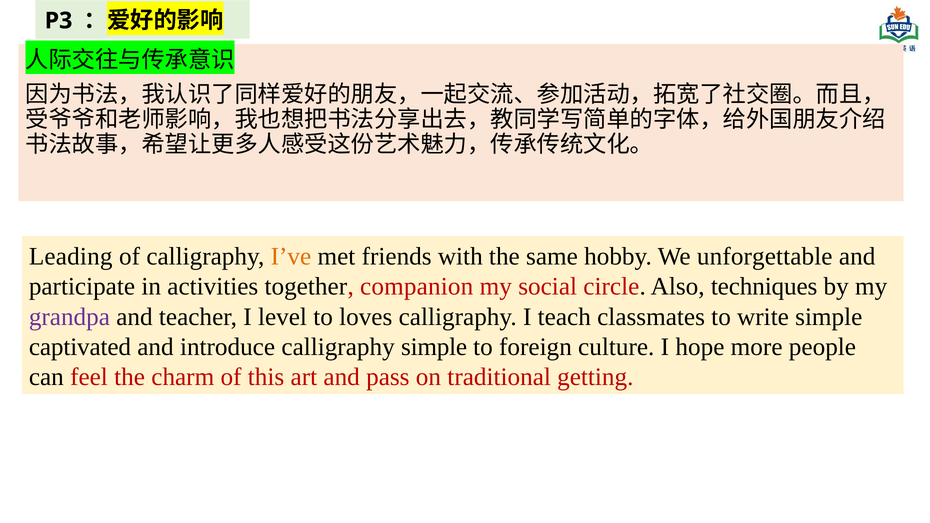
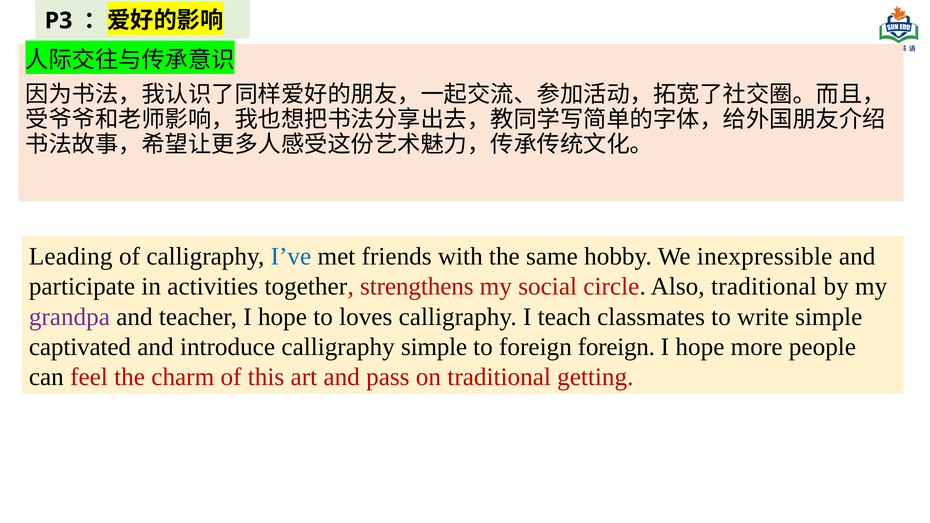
I’ve colour: orange -> blue
unforgettable: unforgettable -> inexpressible
companion: companion -> strengthens
Also techniques: techniques -> traditional
teacher I level: level -> hope
foreign culture: culture -> foreign
